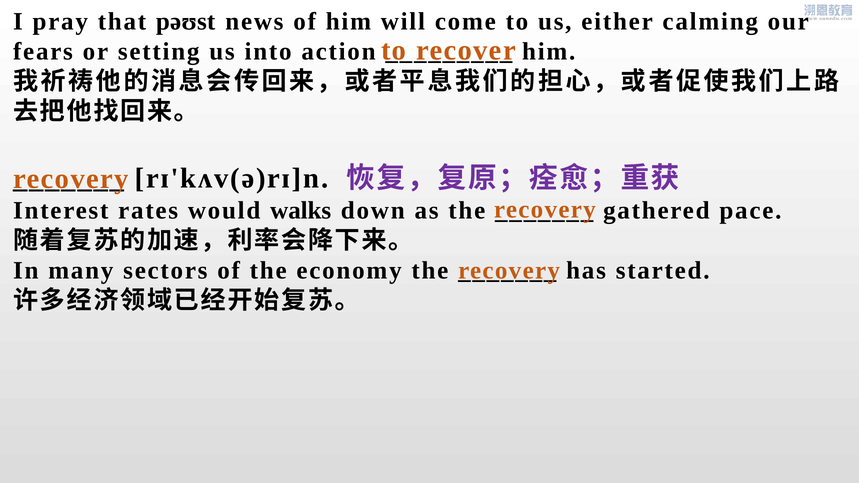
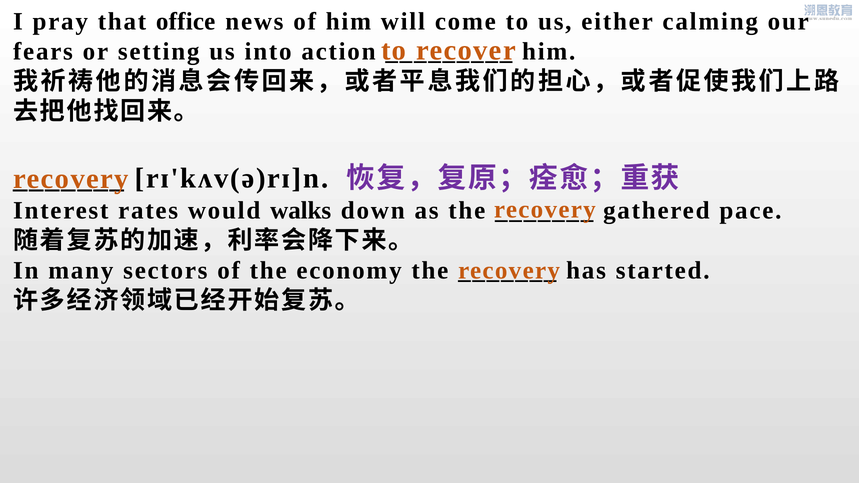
pəʊst: pəʊst -> office
